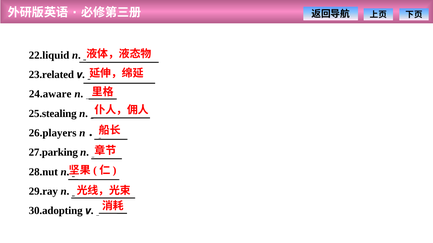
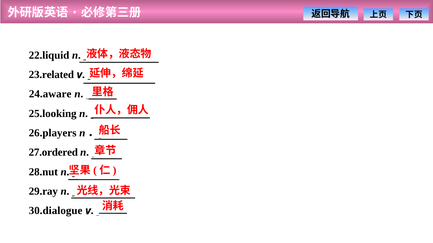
25.stealing: 25.stealing -> 25.looking
27.parking: 27.parking -> 27.ordered
30.adopting: 30.adopting -> 30.dialogue
